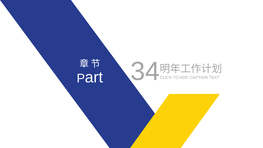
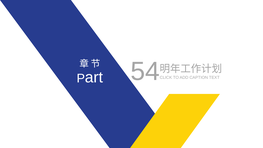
34: 34 -> 54
